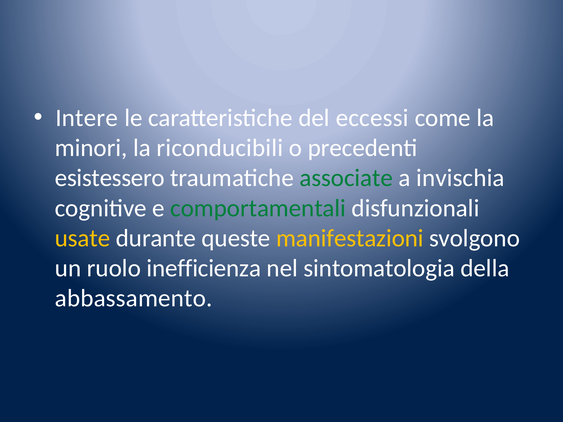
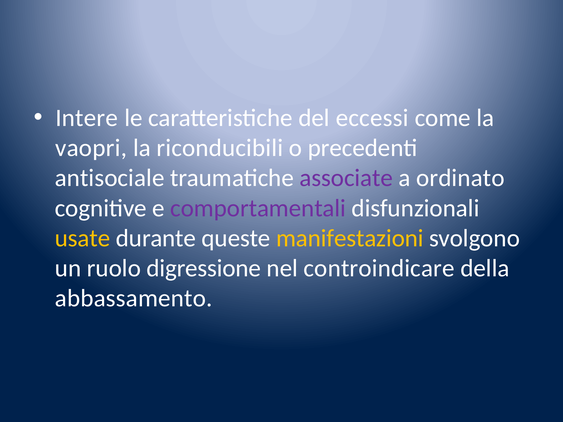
minori: minori -> vaopri
esistessero: esistessero -> antisociale
associate colour: green -> purple
invischia: invischia -> ordinato
comportamentali colour: green -> purple
inefficienza: inefficienza -> digressione
sintomatologia: sintomatologia -> controindicare
